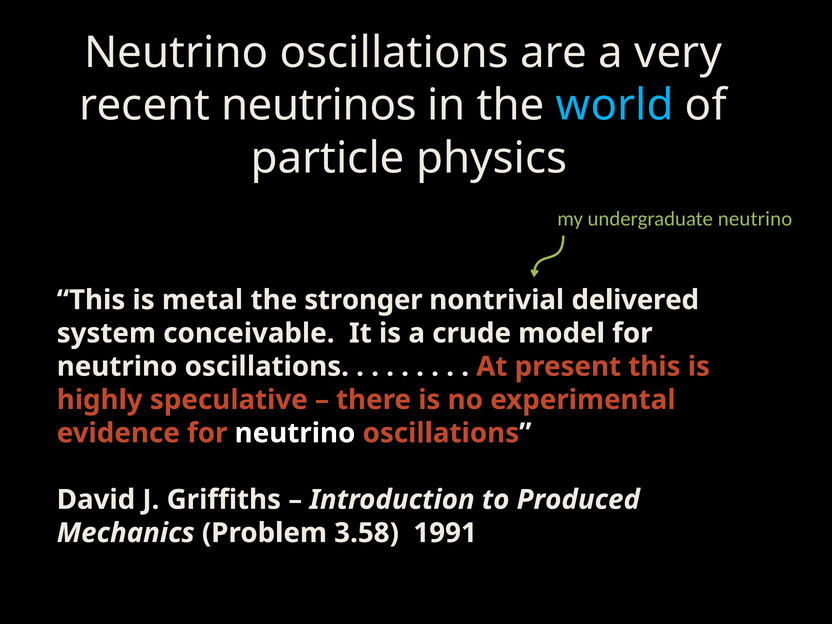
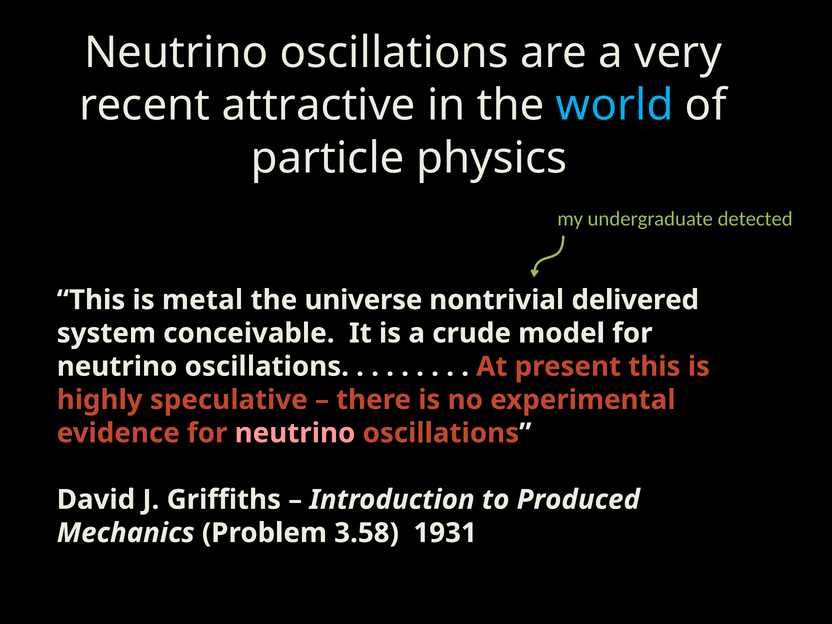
neutrinos: neutrinos -> attractive
undergraduate neutrino: neutrino -> detected
stronger: stronger -> universe
neutrino at (295, 433) colour: white -> pink
1991: 1991 -> 1931
